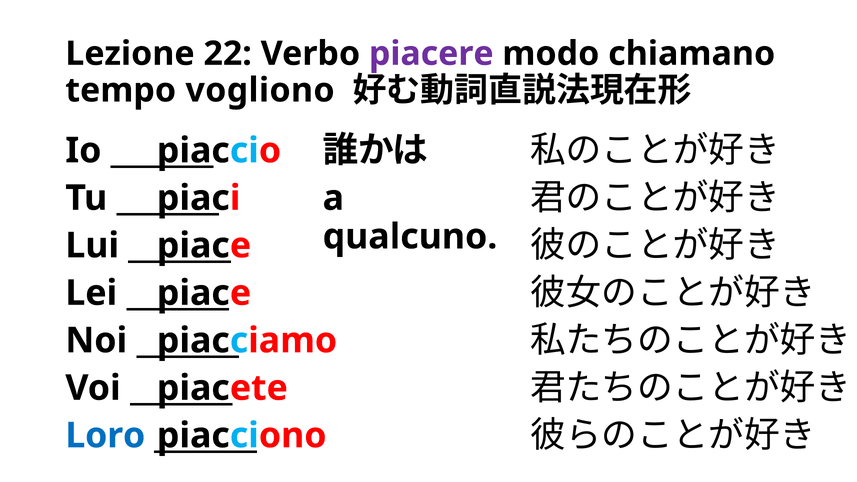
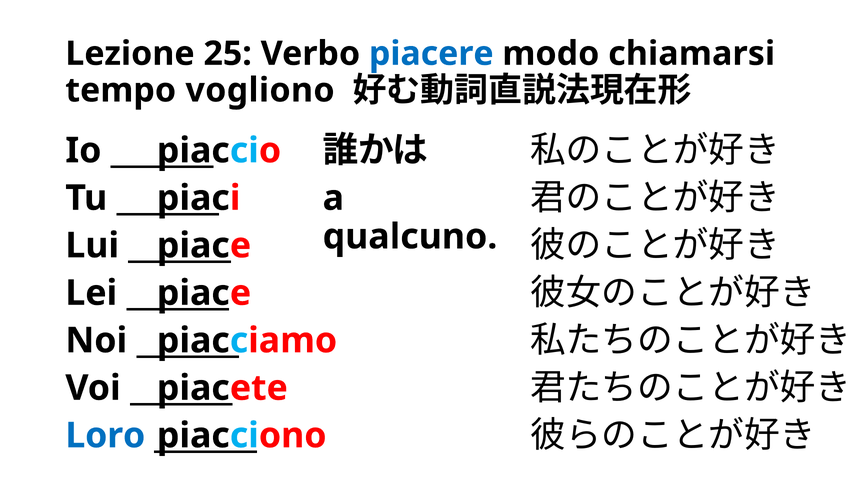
22: 22 -> 25
piacere colour: purple -> blue
chiamano: chiamano -> chiamarsi
